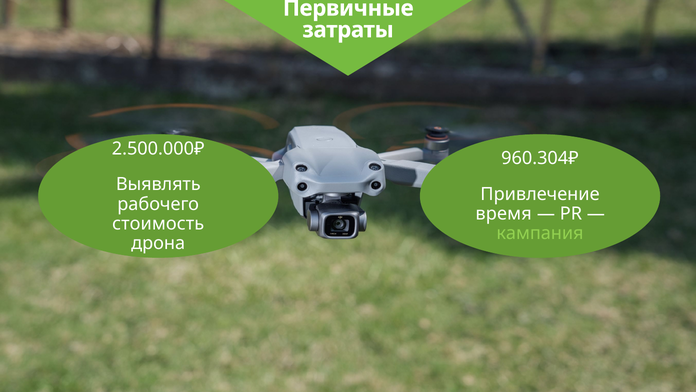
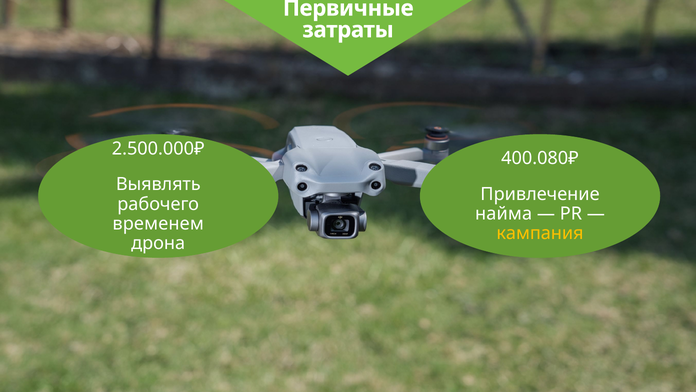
960.304₽: 960.304₽ -> 400.080₽
время: время -> найма
стоимость: стоимость -> временем
кампания colour: light green -> yellow
